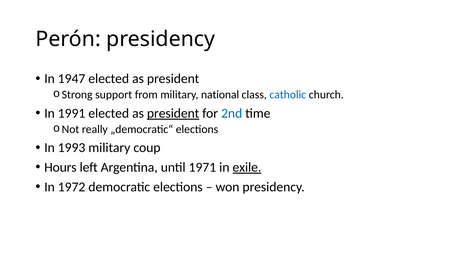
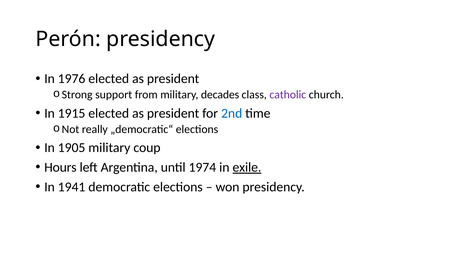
1947: 1947 -> 1976
national: national -> decades
catholic colour: blue -> purple
1991: 1991 -> 1915
president at (173, 113) underline: present -> none
1993: 1993 -> 1905
1971: 1971 -> 1974
1972: 1972 -> 1941
